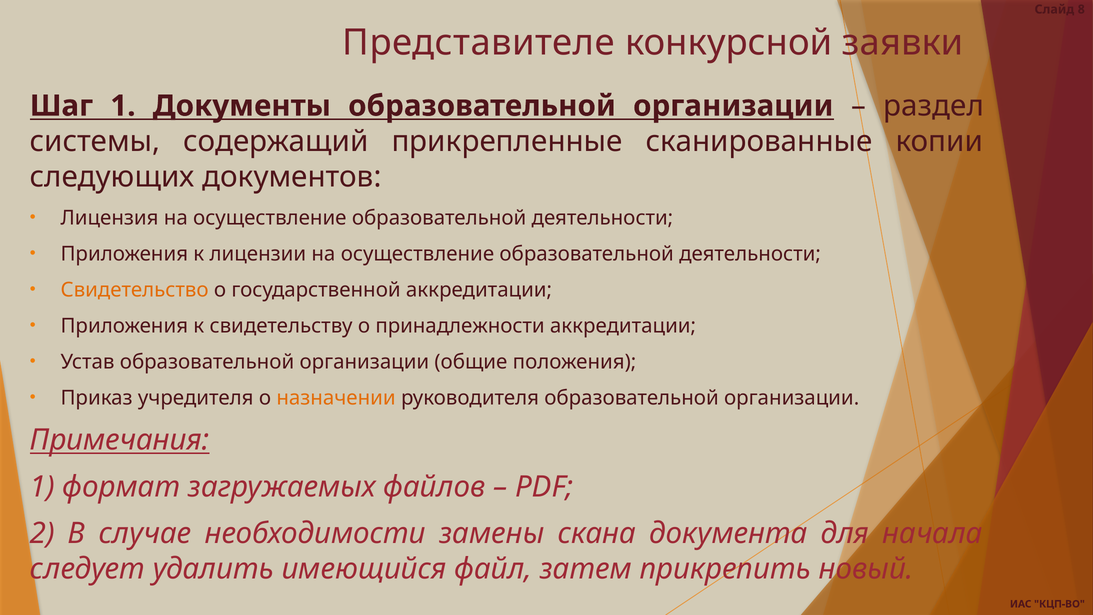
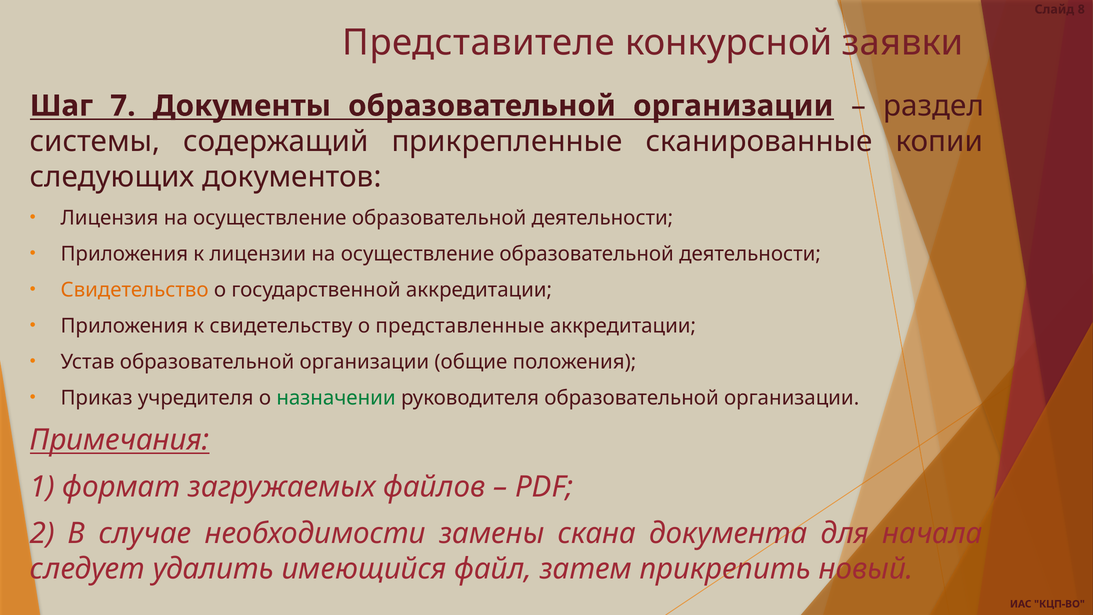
Шаг 1: 1 -> 7
принадлежности: принадлежности -> представленные
назначении colour: orange -> green
